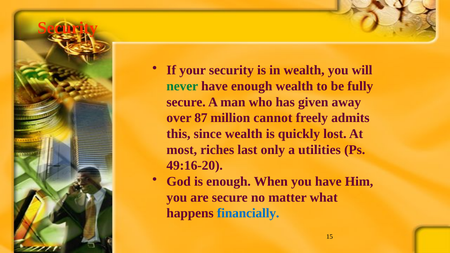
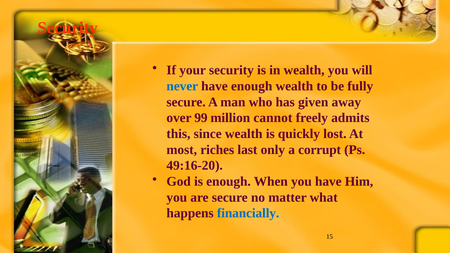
never colour: green -> blue
87: 87 -> 99
utilities: utilities -> corrupt
